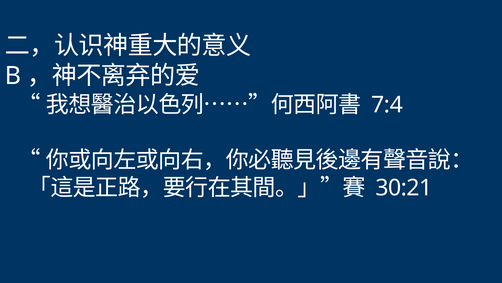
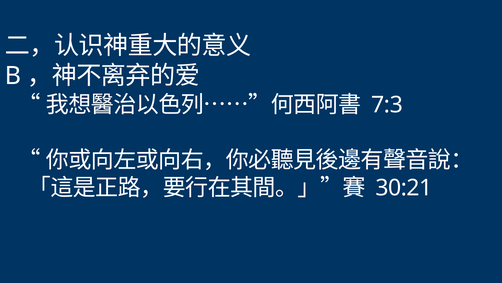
7:4: 7:4 -> 7:3
